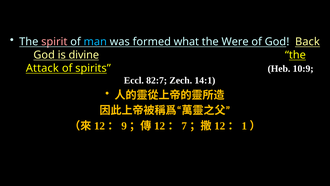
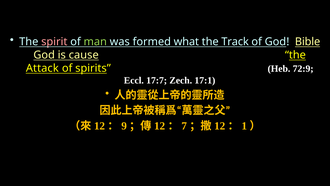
man colour: light blue -> light green
Were: Were -> Track
Back: Back -> Bible
divine: divine -> cause
10:9: 10:9 -> 72:9
82:7: 82:7 -> 17:7
14:1: 14:1 -> 17:1
